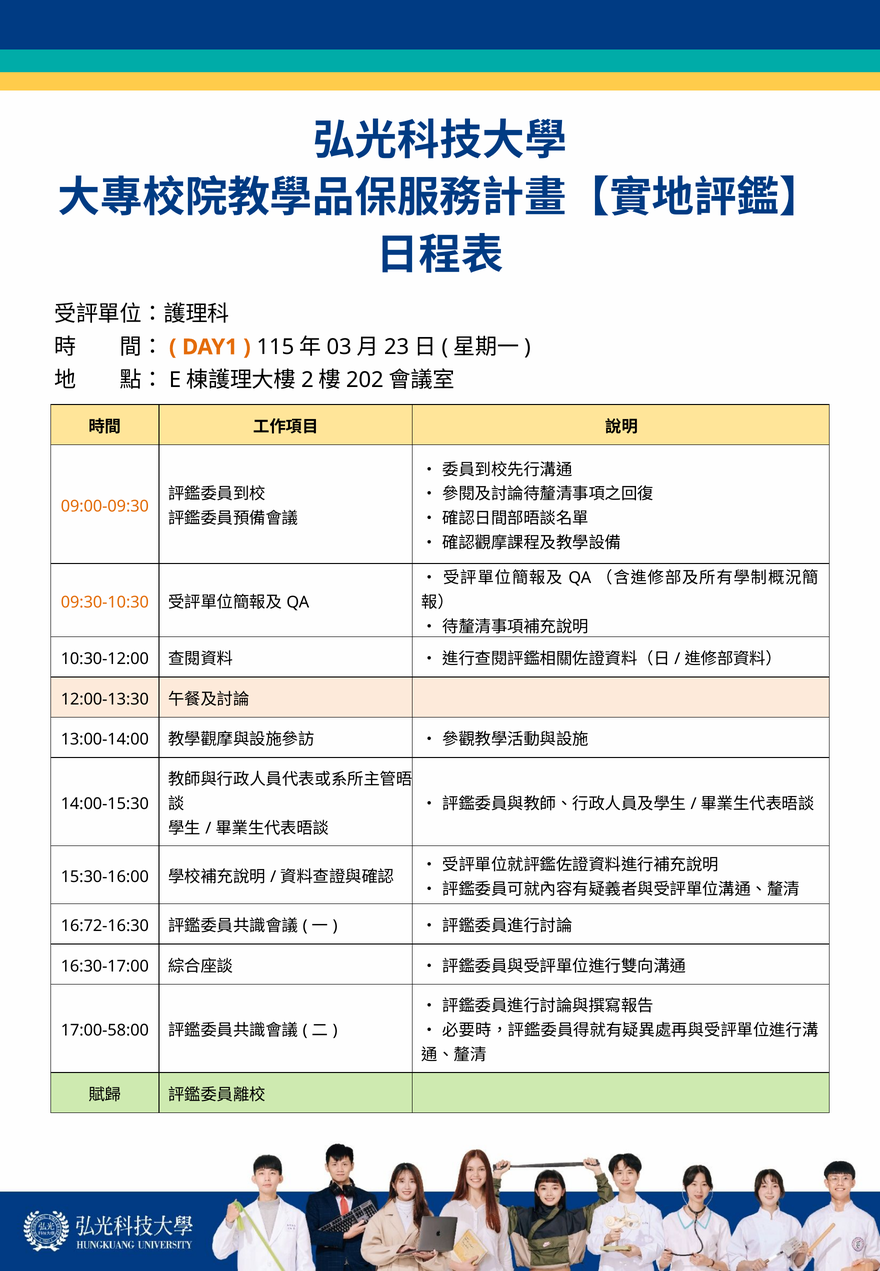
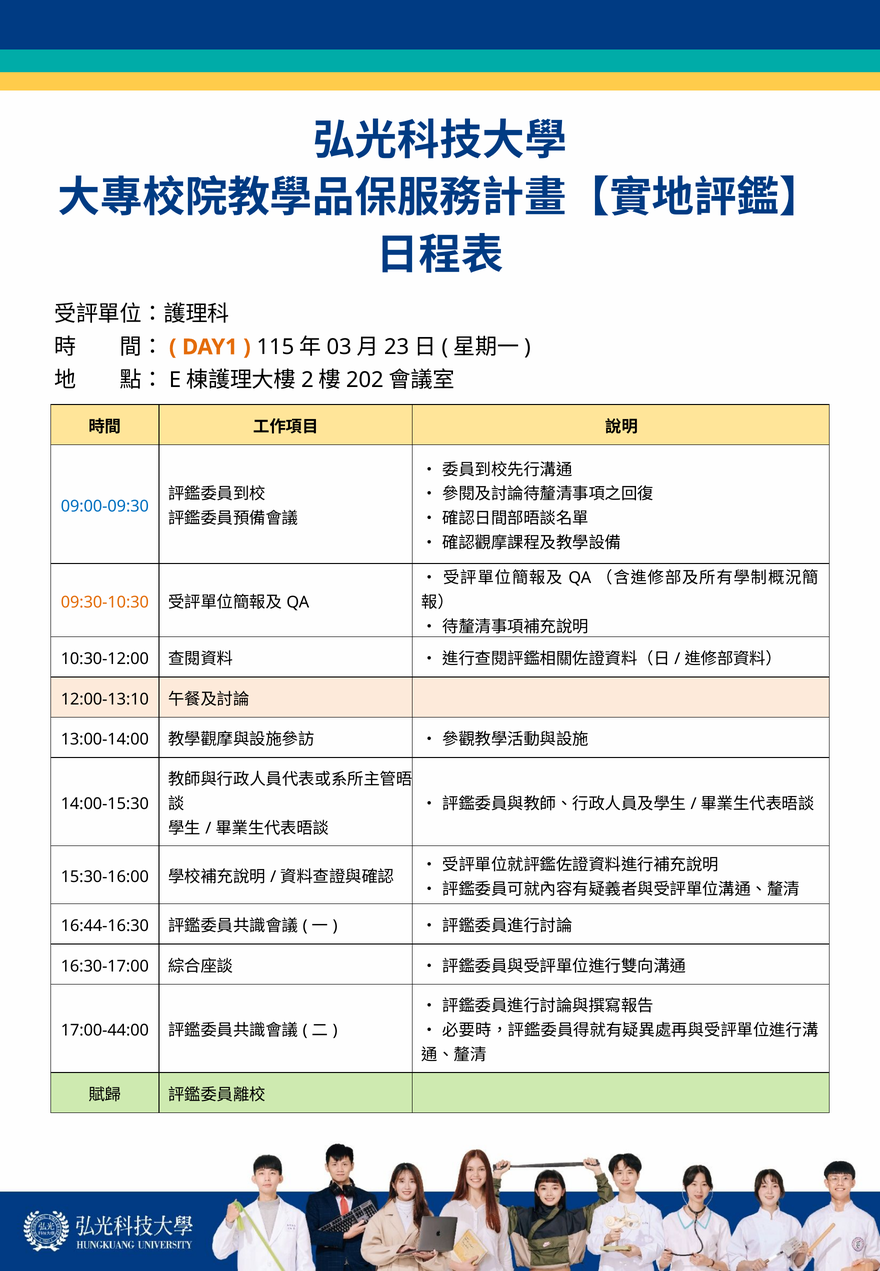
09:00-09:30 colour: orange -> blue
12:00-13:30: 12:00-13:30 -> 12:00-13:10
16:72-16:30: 16:72-16:30 -> 16:44-16:30
17:00-58:00: 17:00-58:00 -> 17:00-44:00
